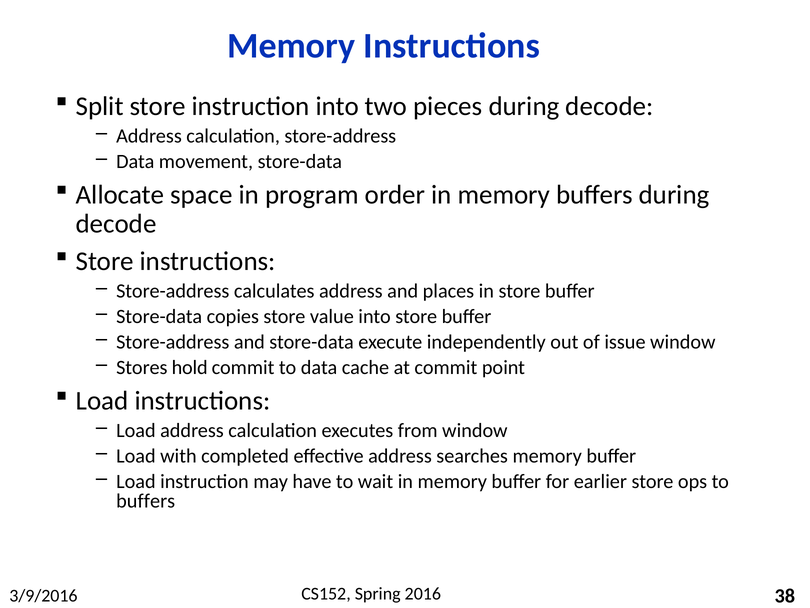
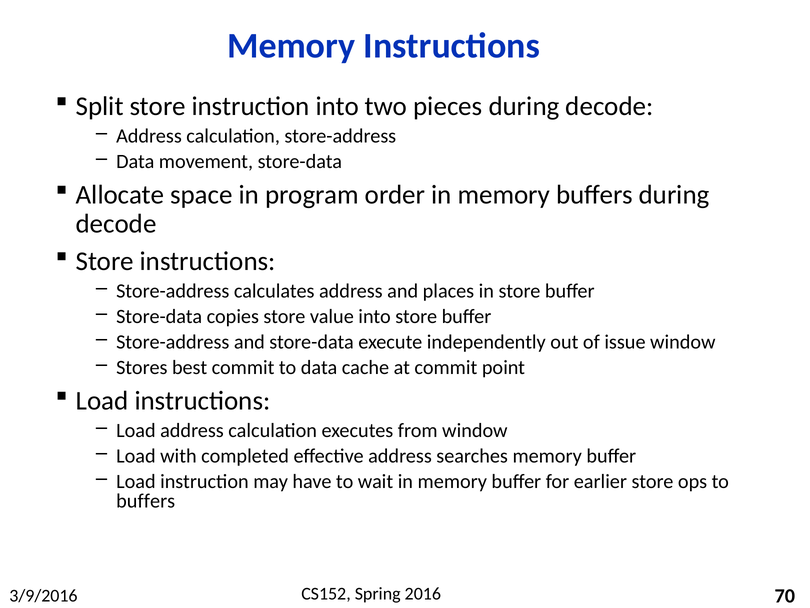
hold: hold -> best
38: 38 -> 70
